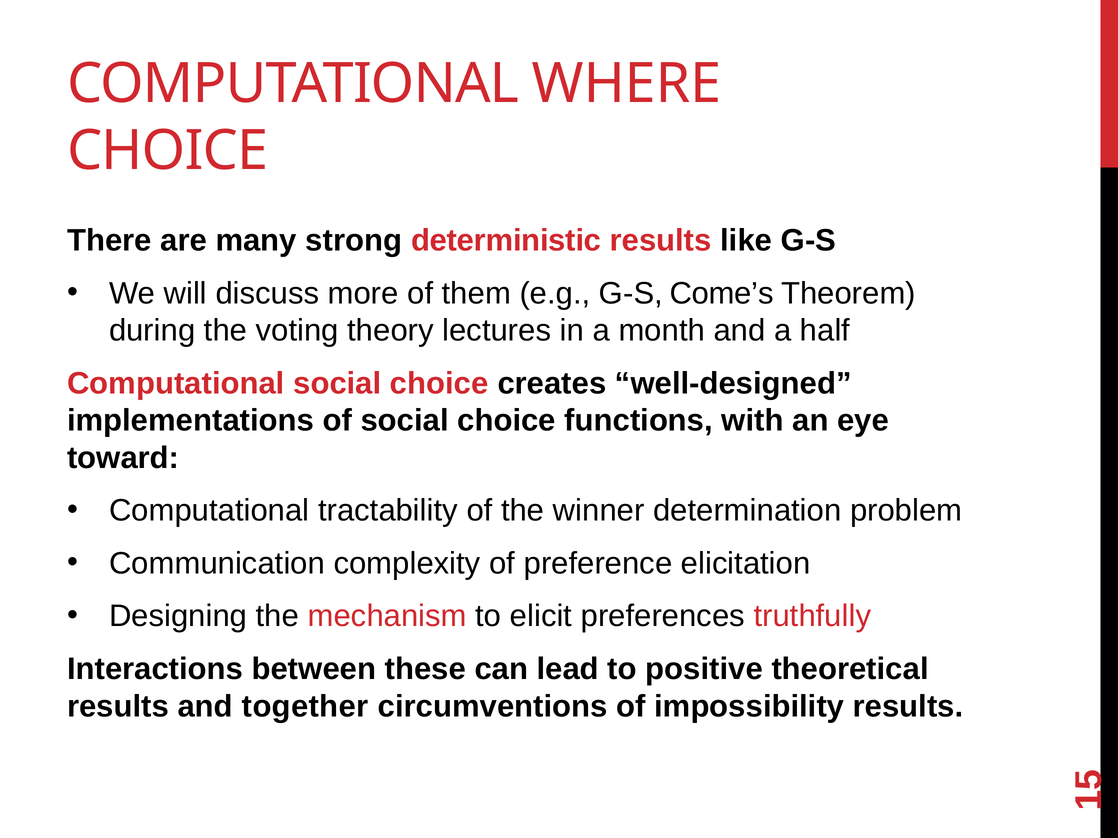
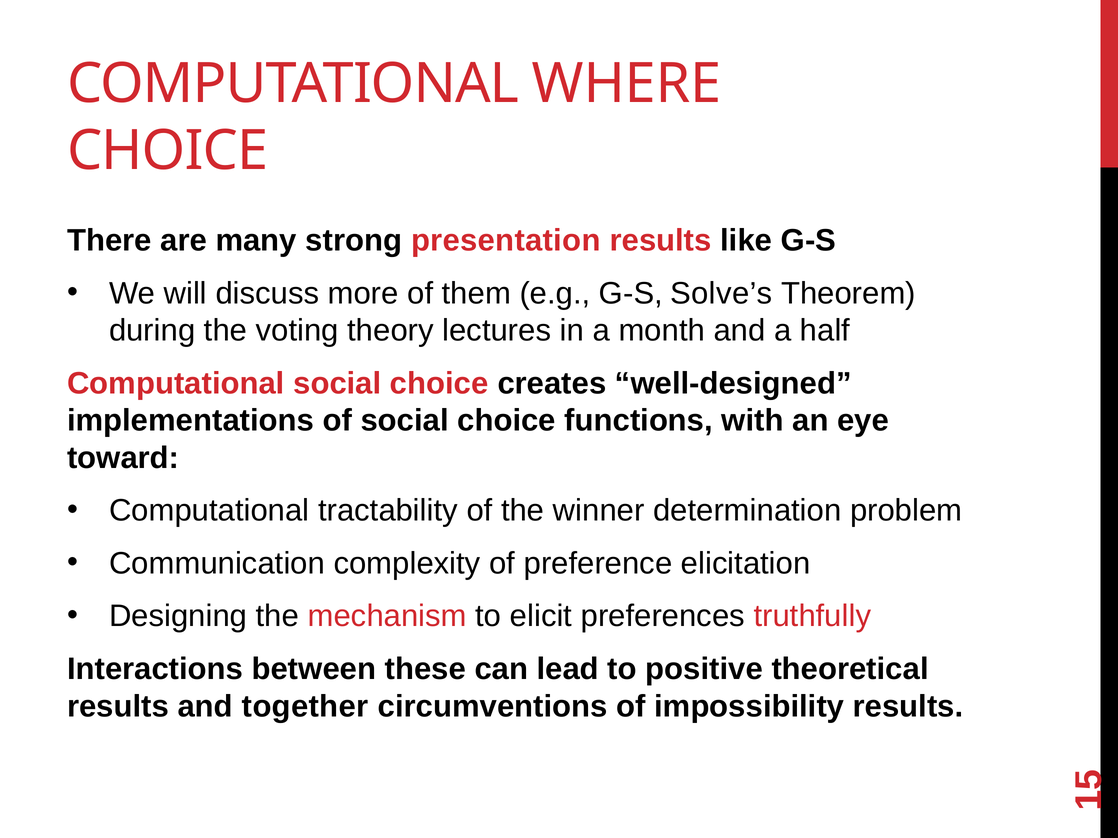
deterministic: deterministic -> presentation
Come’s: Come’s -> Solve’s
